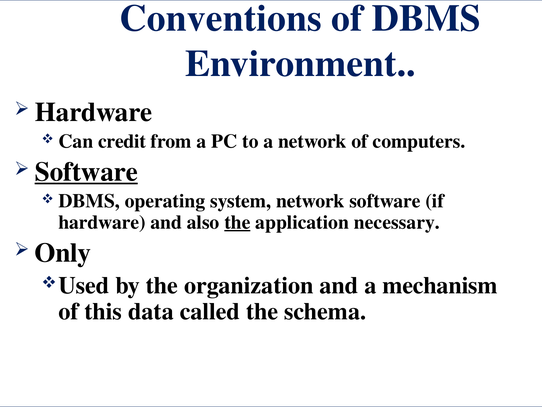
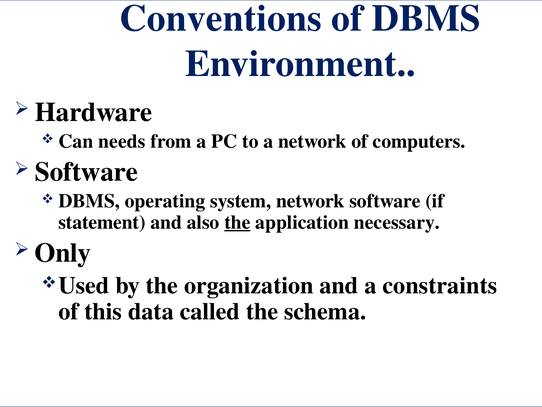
credit: credit -> needs
Software at (86, 172) underline: present -> none
hardware at (102, 222): hardware -> statement
mechanism: mechanism -> constraints
